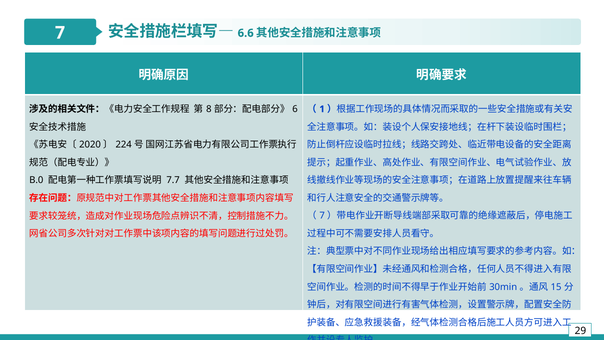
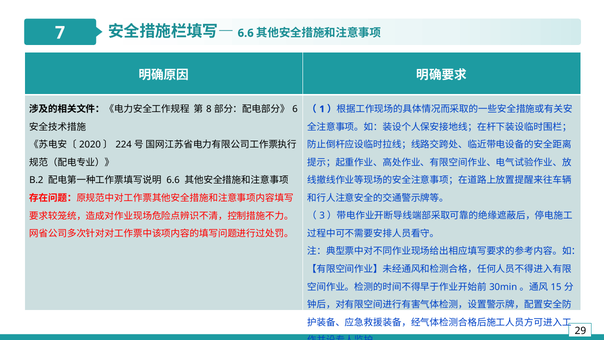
B.0: B.0 -> B.2
7.7 at (173, 180): 7.7 -> 6.6
7 at (322, 216): 7 -> 3
